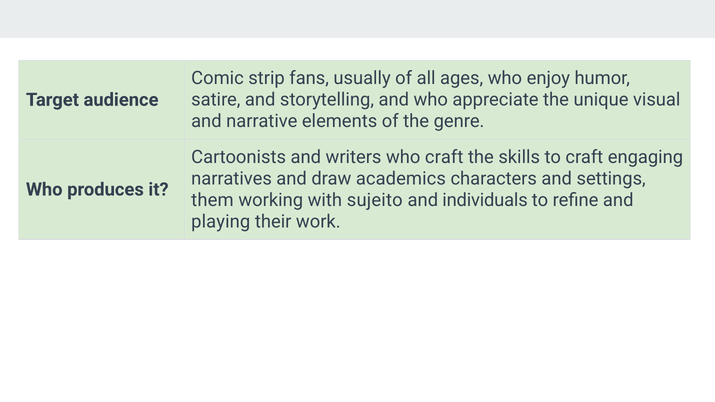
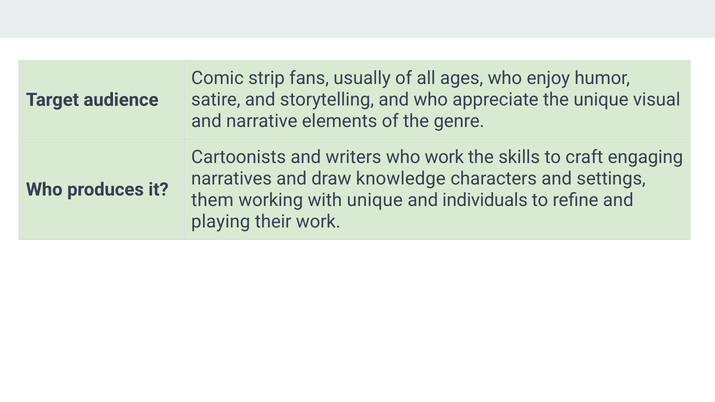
who craft: craft -> work
academics: academics -> knowledge
with sujeito: sujeito -> unique
